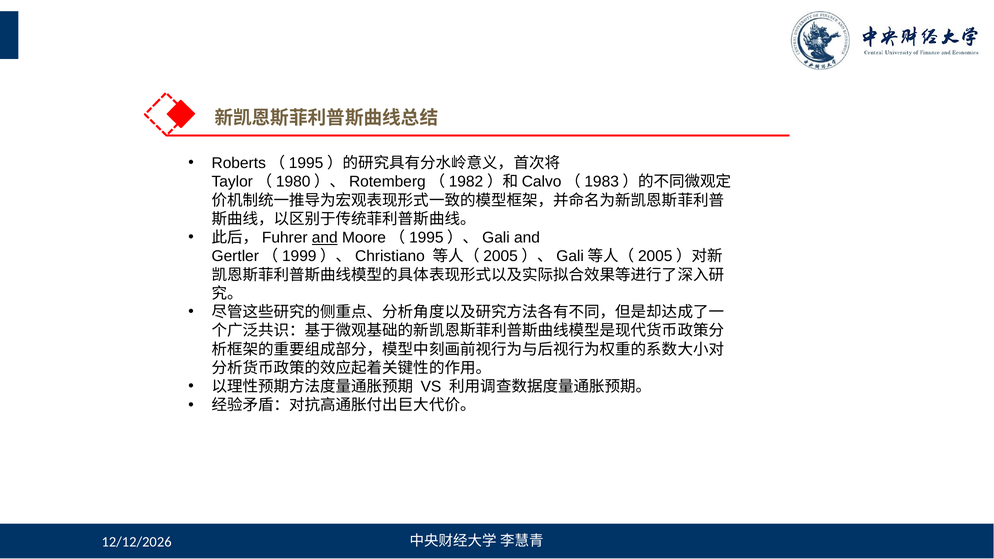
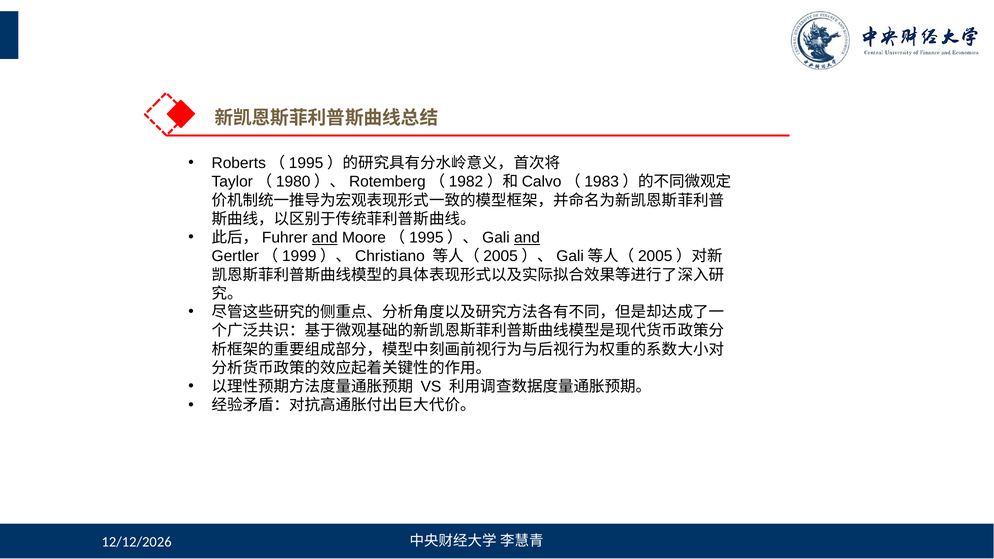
and at (527, 238) underline: none -> present
